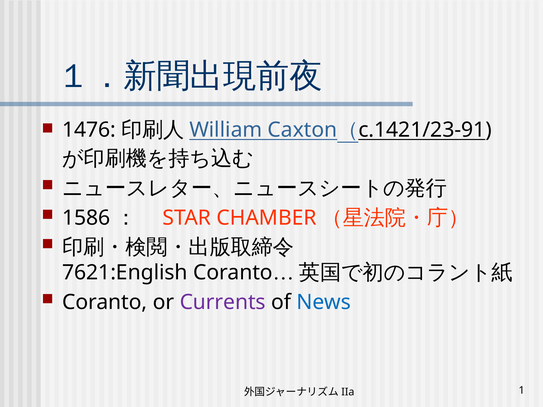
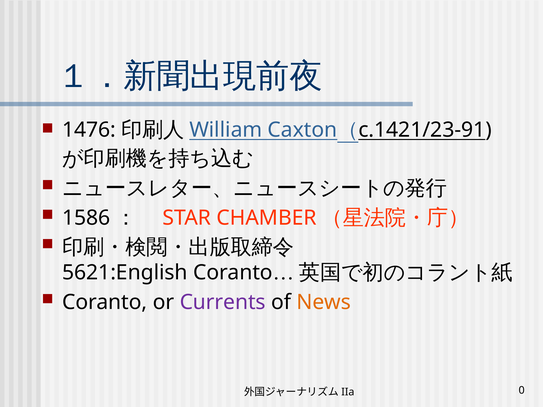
7621:English: 7621:English -> 5621:English
News colour: blue -> orange
1: 1 -> 0
